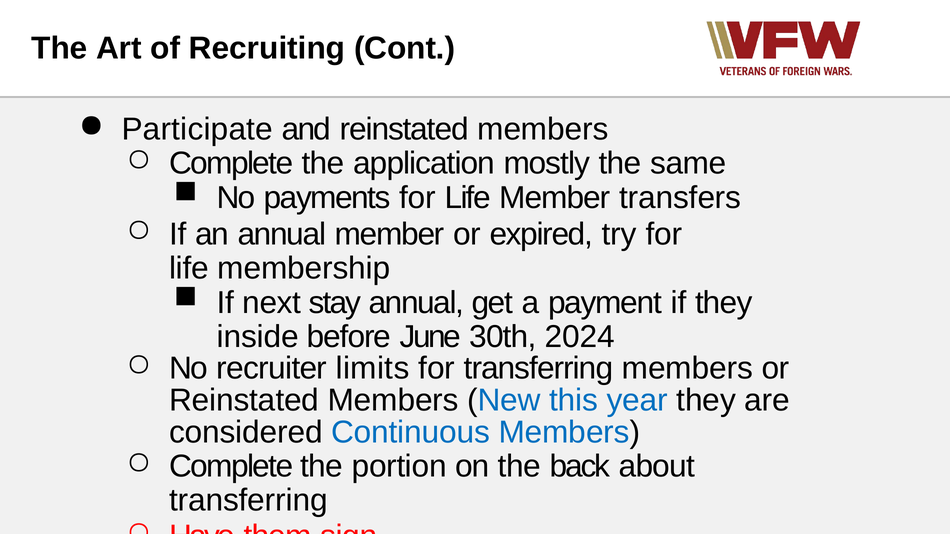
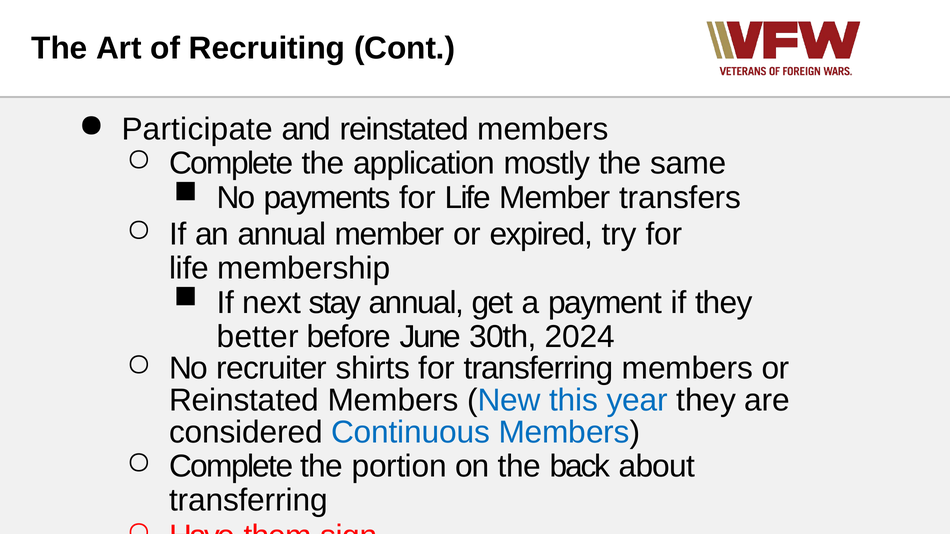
inside: inside -> better
limits: limits -> shirts
